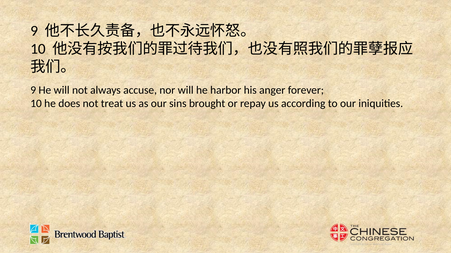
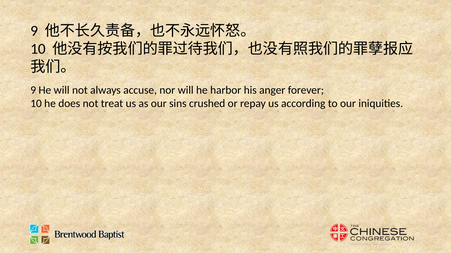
brought: brought -> crushed
